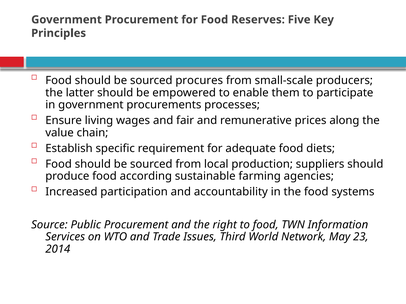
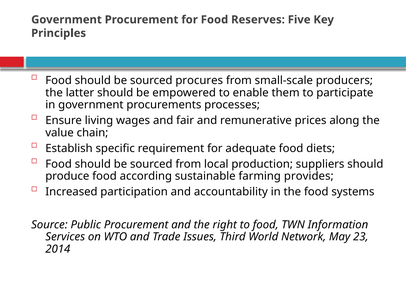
agencies: agencies -> provides
